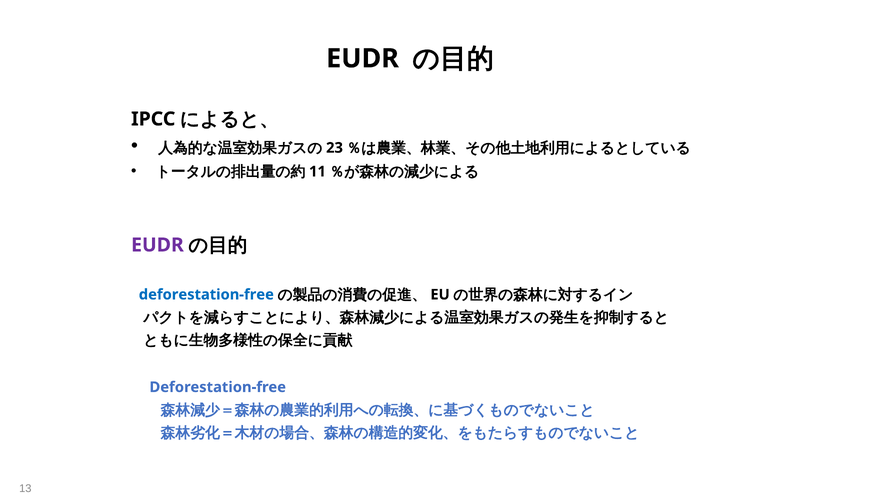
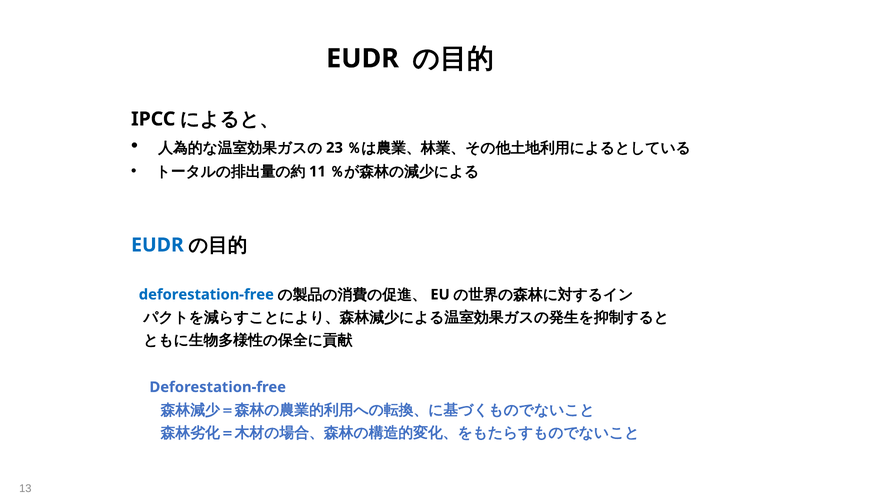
EUDR at (157, 245) colour: purple -> blue
